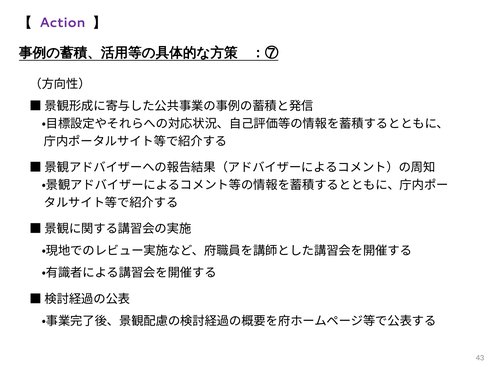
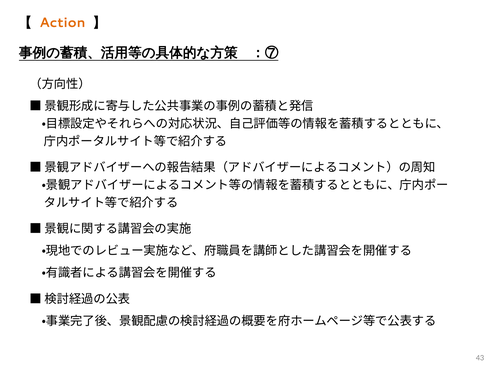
Action colour: purple -> orange
